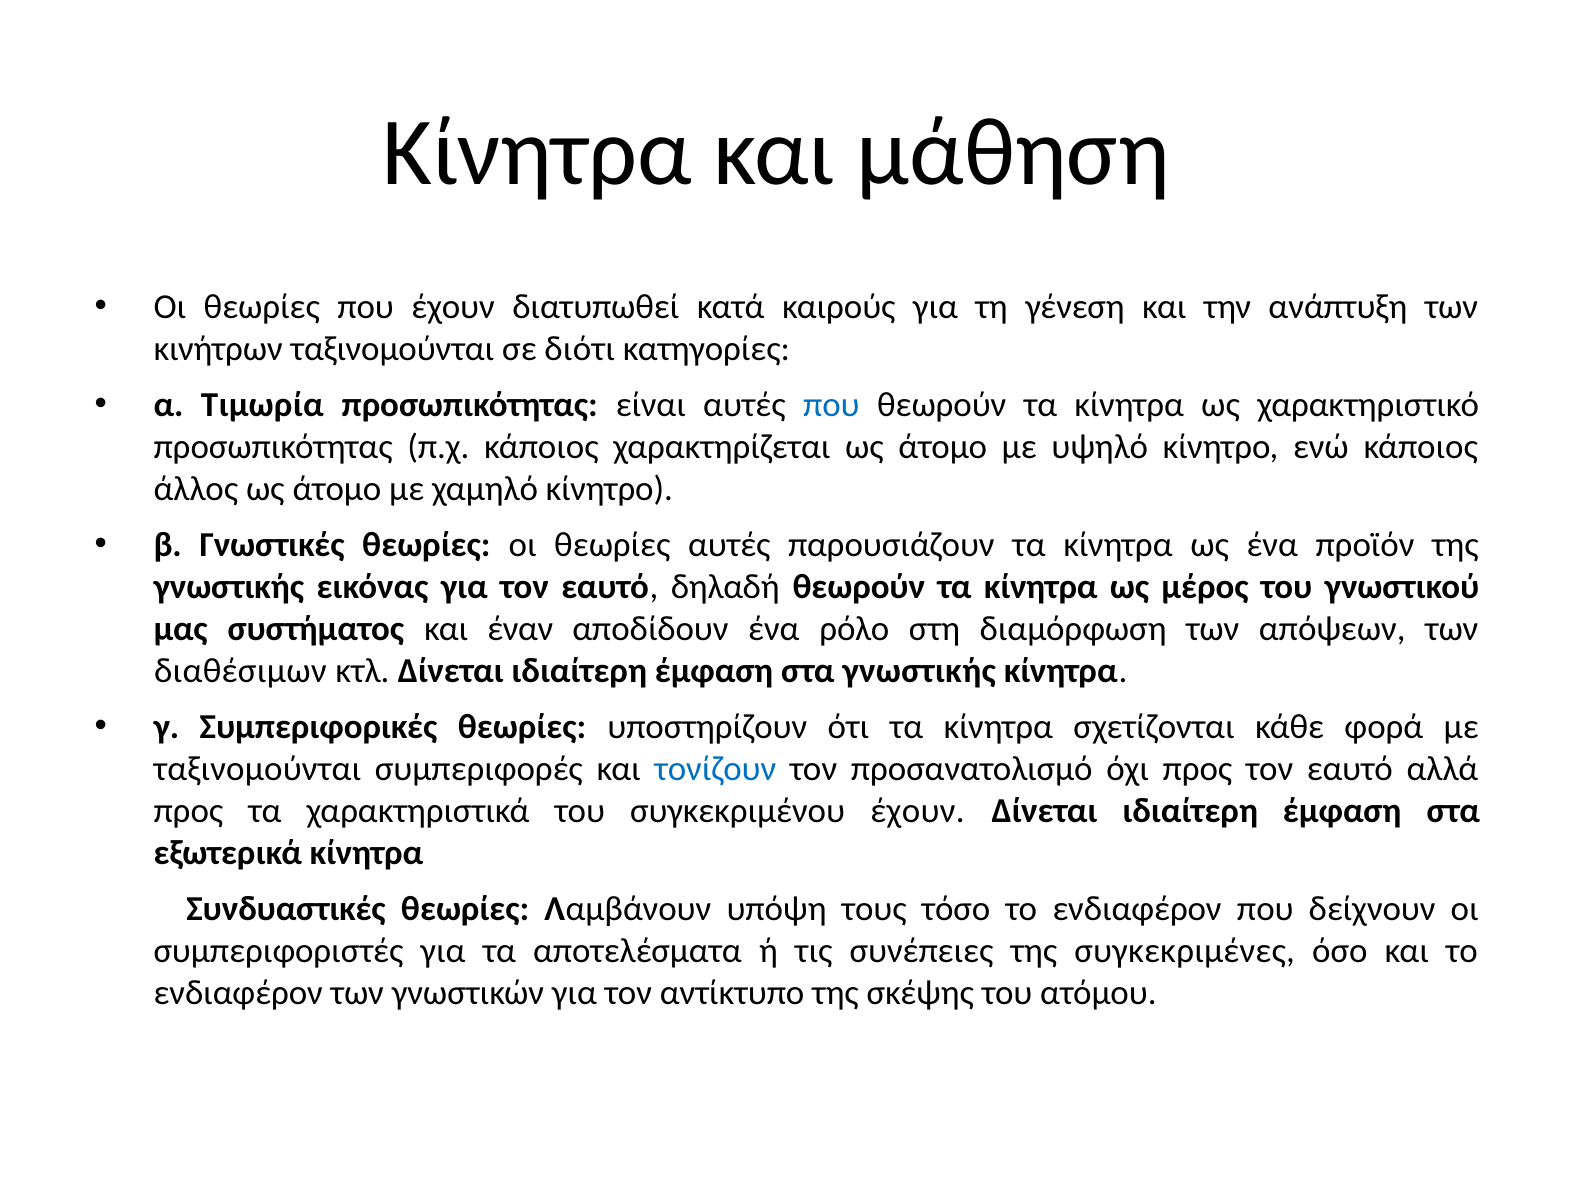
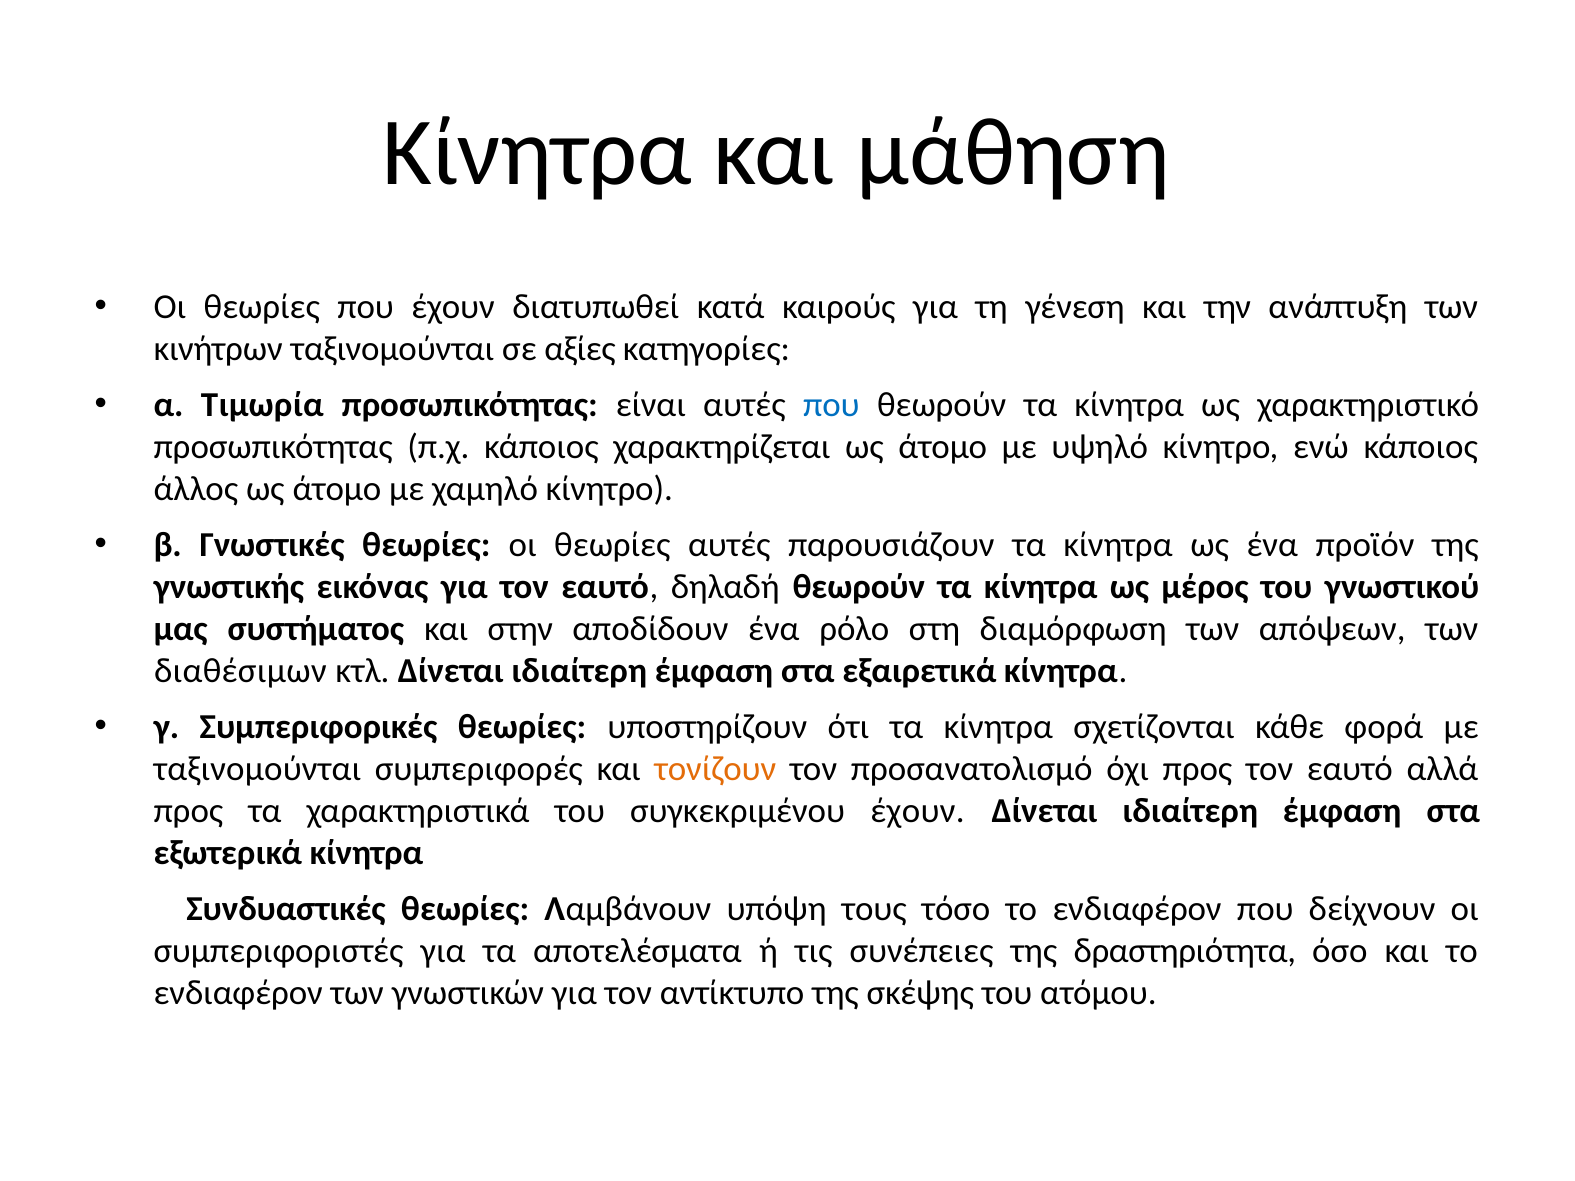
διότι: διότι -> αξίες
έναν: έναν -> στην
στα γνωστικής: γνωστικής -> εξαιρετικά
τονίζουν colour: blue -> orange
συγκεκριμένες: συγκεκριμένες -> δραστηριότητα
